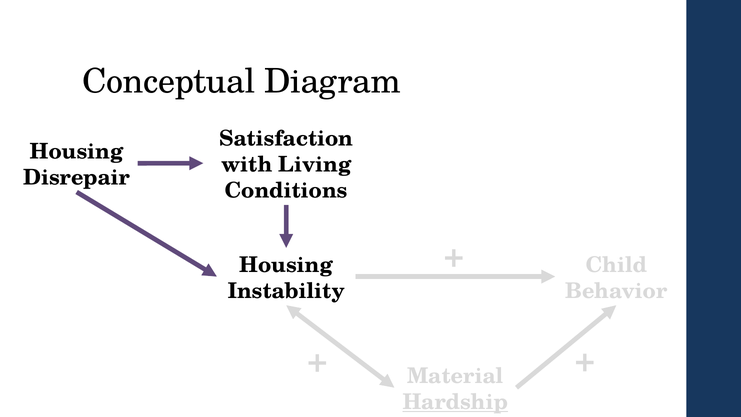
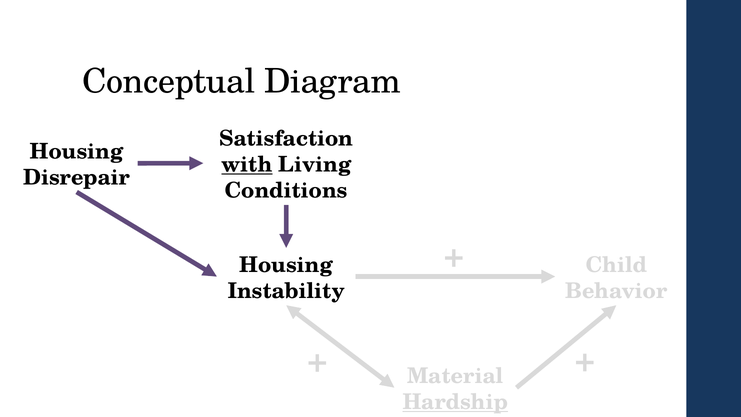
with underline: none -> present
